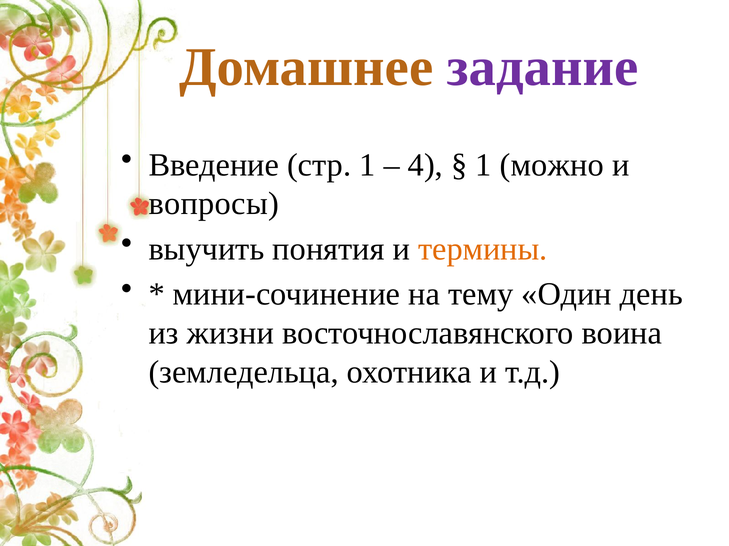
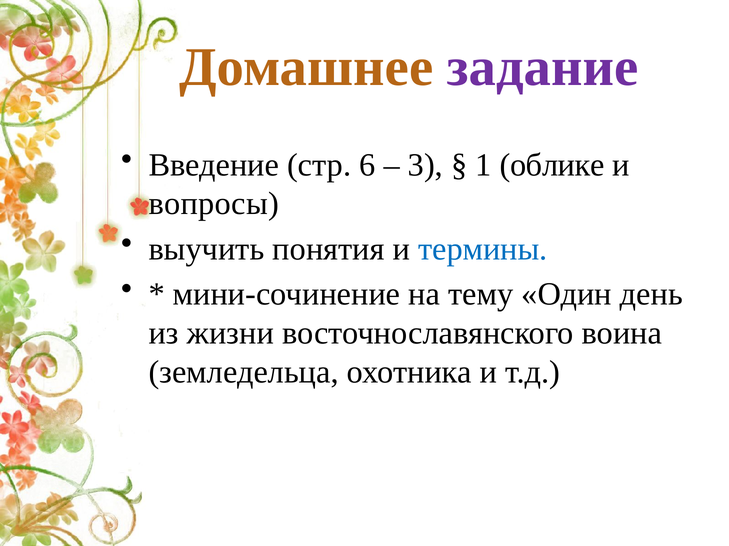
стр 1: 1 -> 6
4: 4 -> 3
можно: можно -> облике
термины colour: orange -> blue
